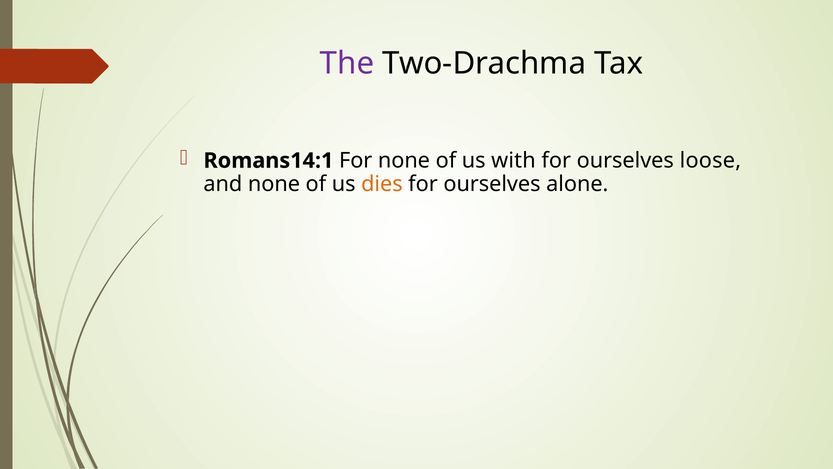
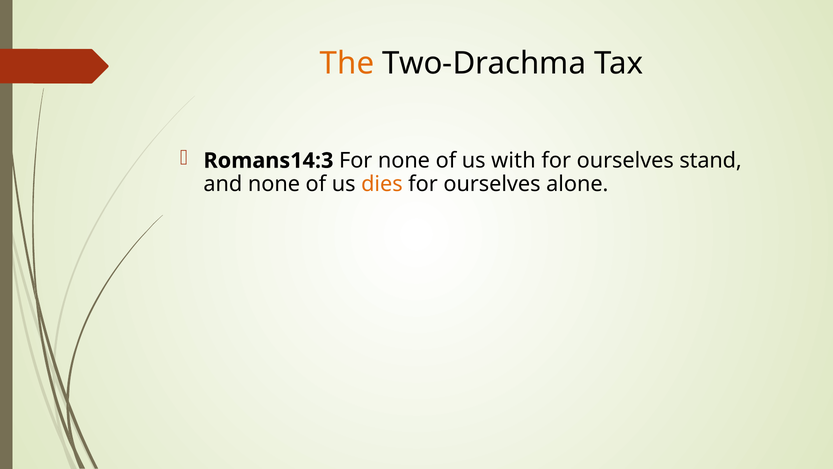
The colour: purple -> orange
Romans14:1: Romans14:1 -> Romans14:3
loose: loose -> stand
